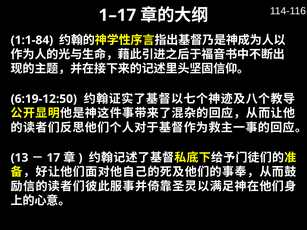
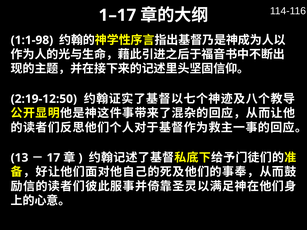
1:1-84: 1:1-84 -> 1:1-98
6:19-12:50: 6:19-12:50 -> 2:19-12:50
